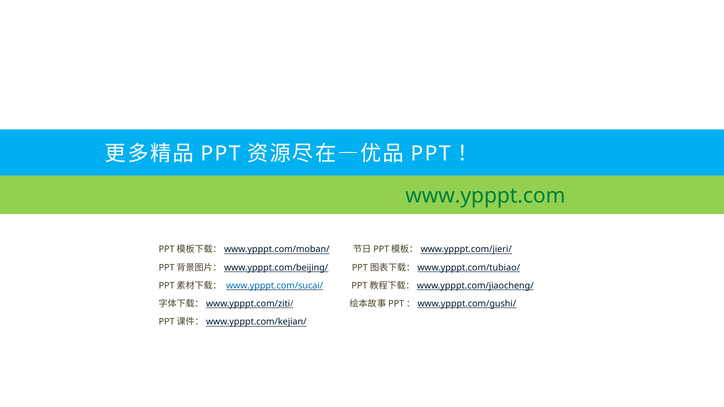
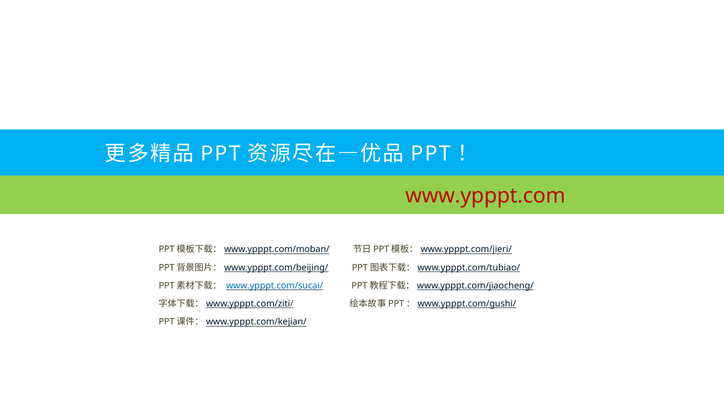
www.ypppt.com colour: green -> red
